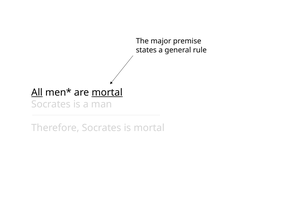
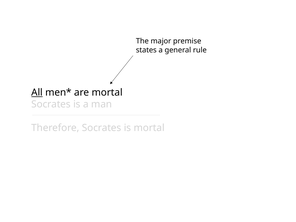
mortal at (107, 92) underline: present -> none
